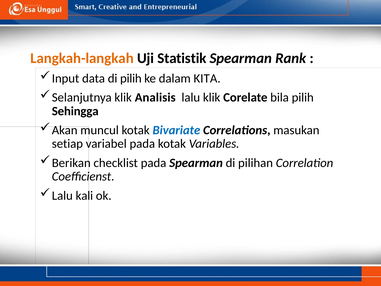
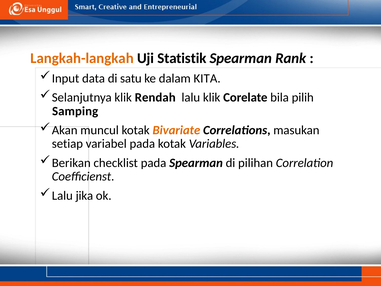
di pilih: pilih -> satu
Analisis: Analisis -> Rendah
Sehingga: Sehingga -> Samping
Bivariate colour: blue -> orange
kali: kali -> jika
